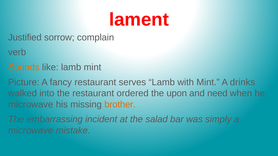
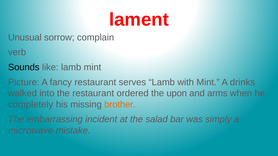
Justified: Justified -> Unusual
Sounds colour: orange -> black
need: need -> arms
microwave at (31, 105): microwave -> completely
